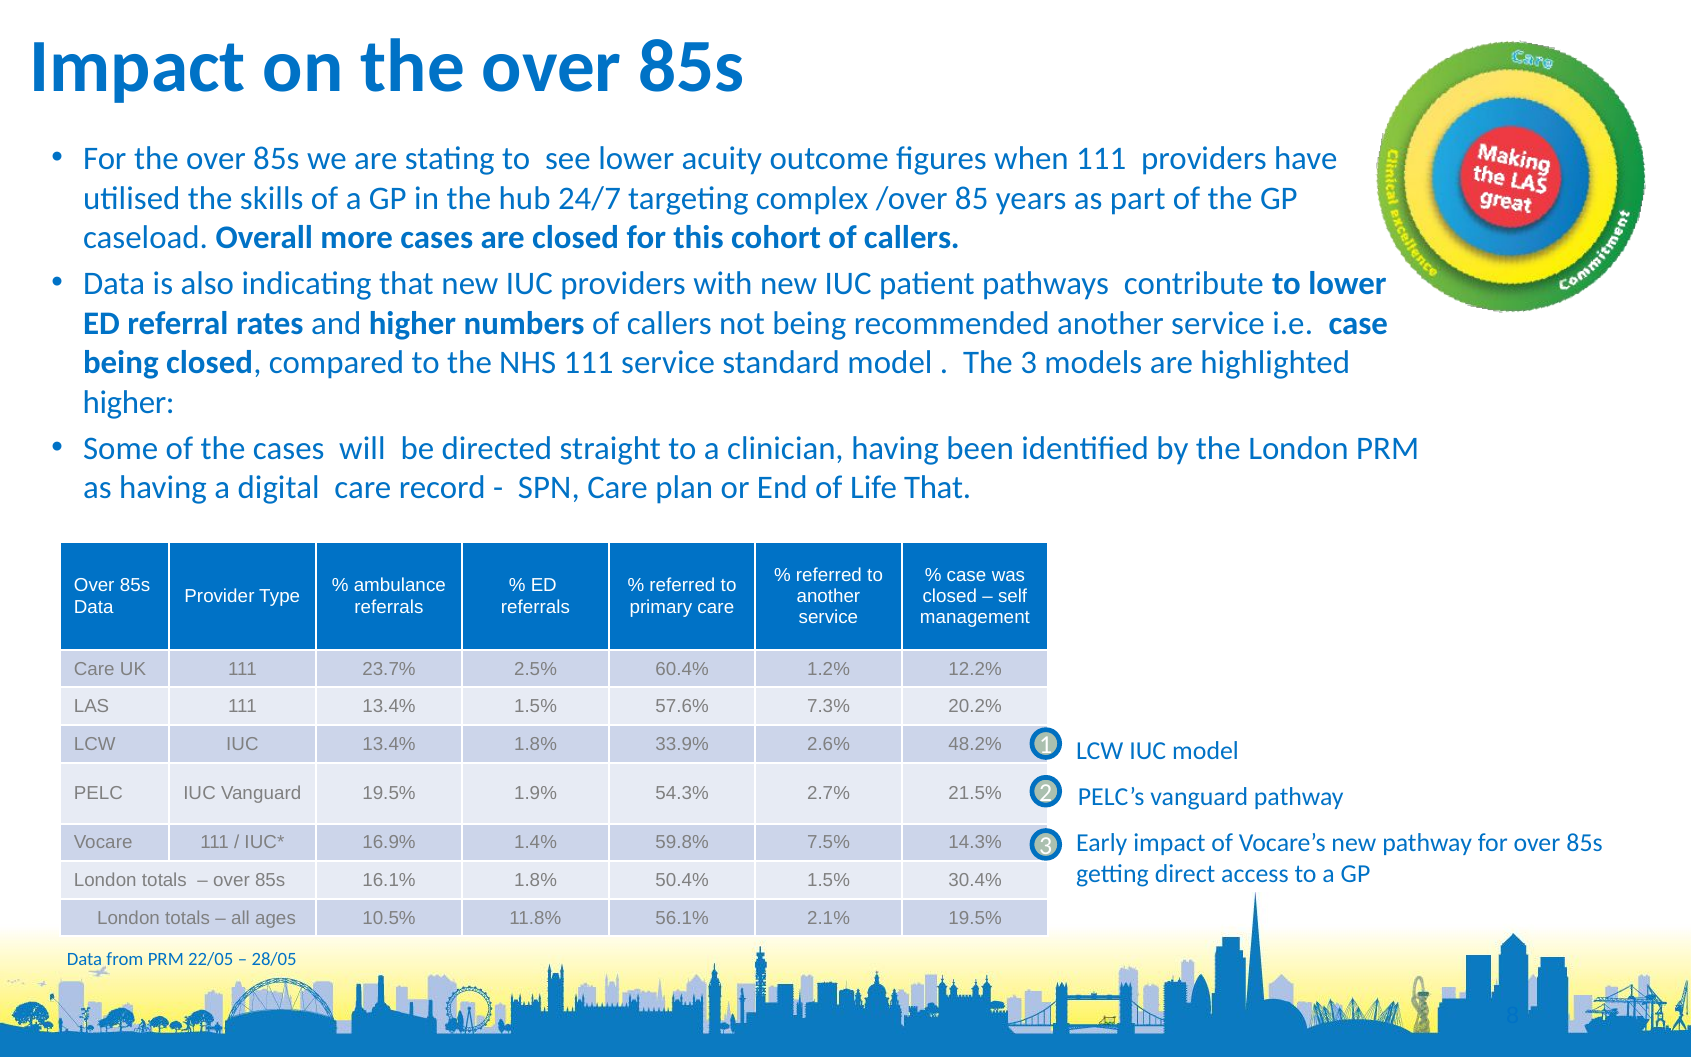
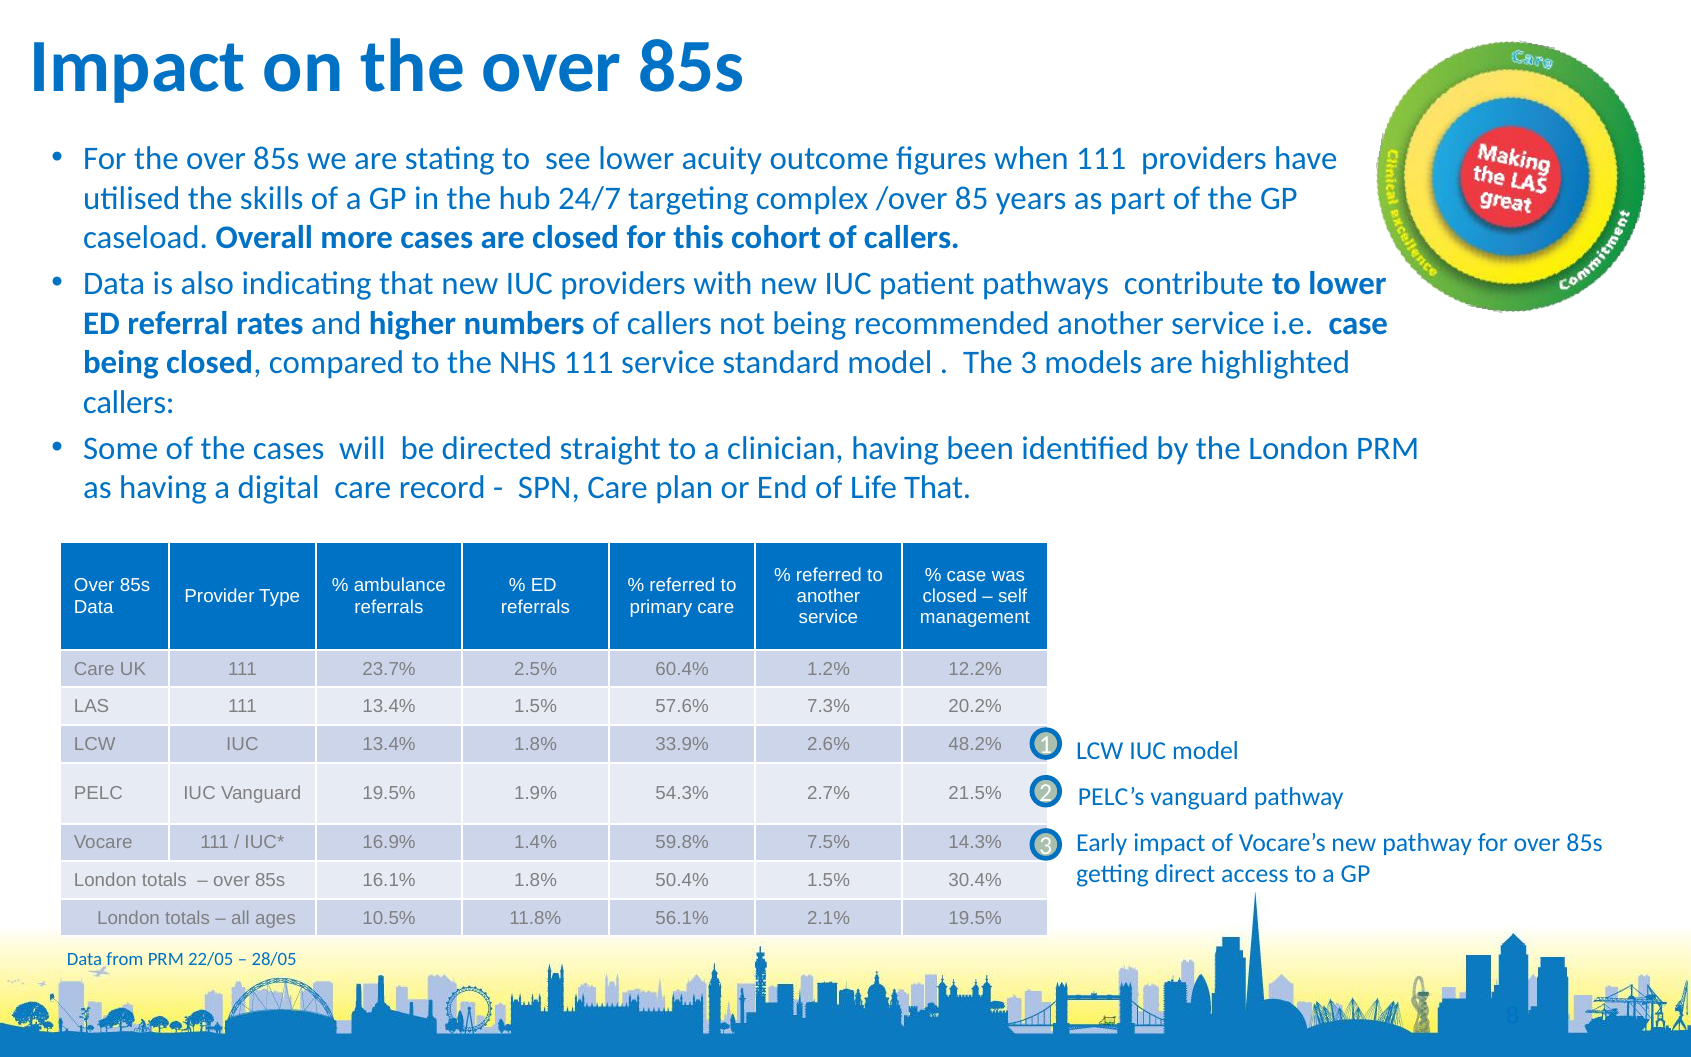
higher at (129, 402): higher -> callers
